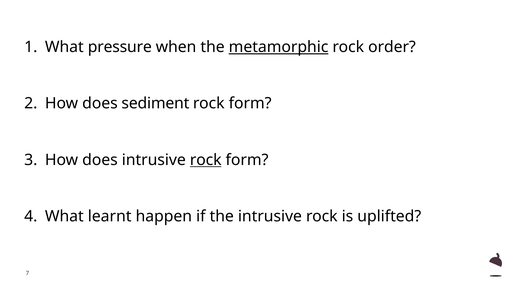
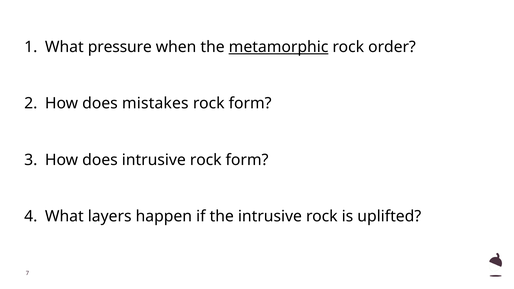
sediment: sediment -> mistakes
rock at (206, 160) underline: present -> none
learnt: learnt -> layers
